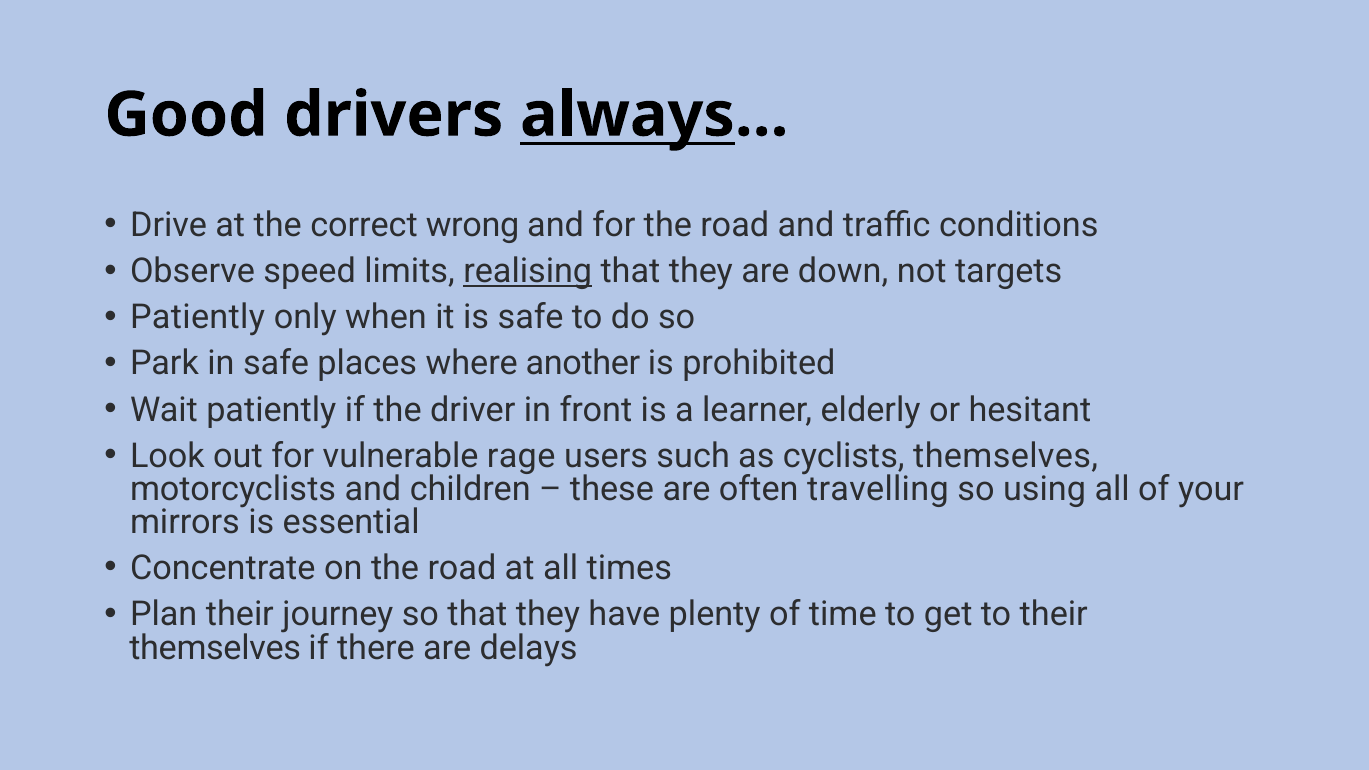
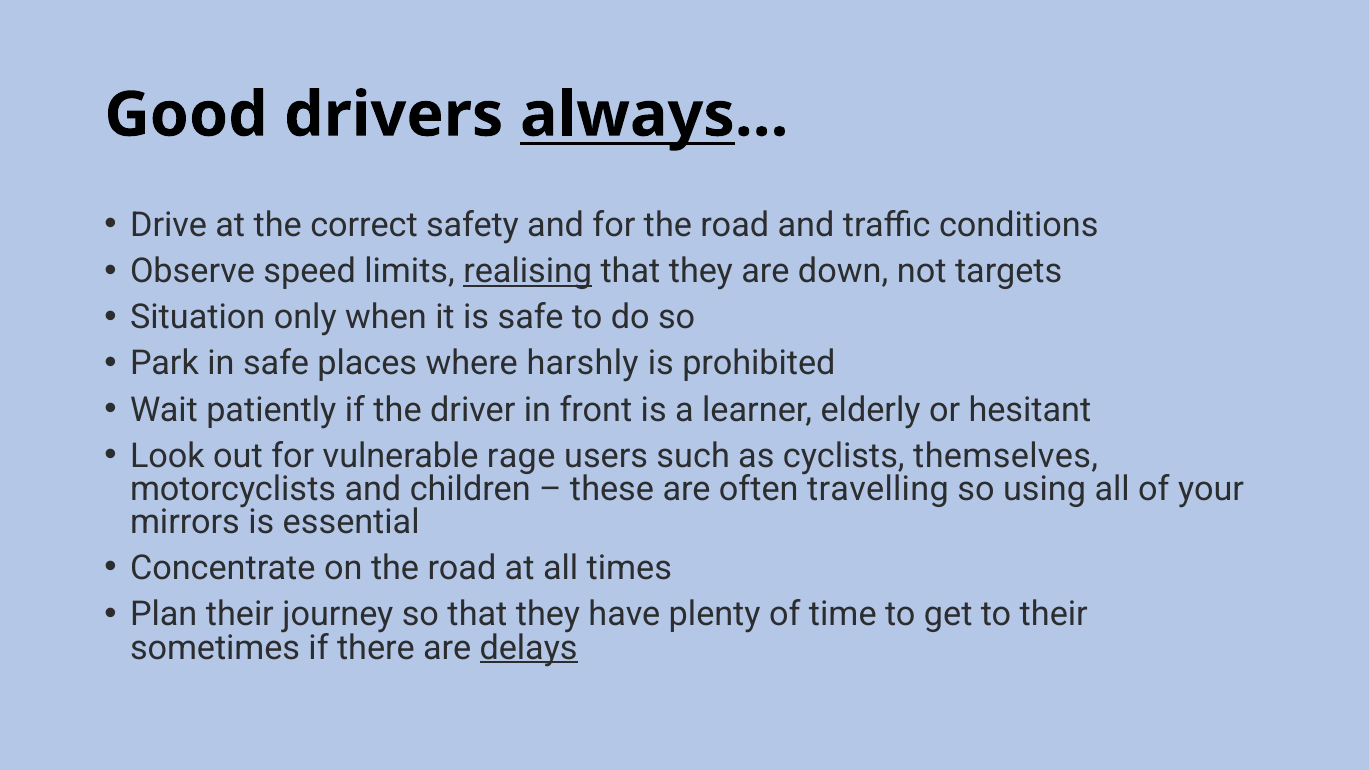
wrong: wrong -> safety
Patiently at (198, 318): Patiently -> Situation
another: another -> harshly
themselves at (215, 648): themselves -> sometimes
delays underline: none -> present
